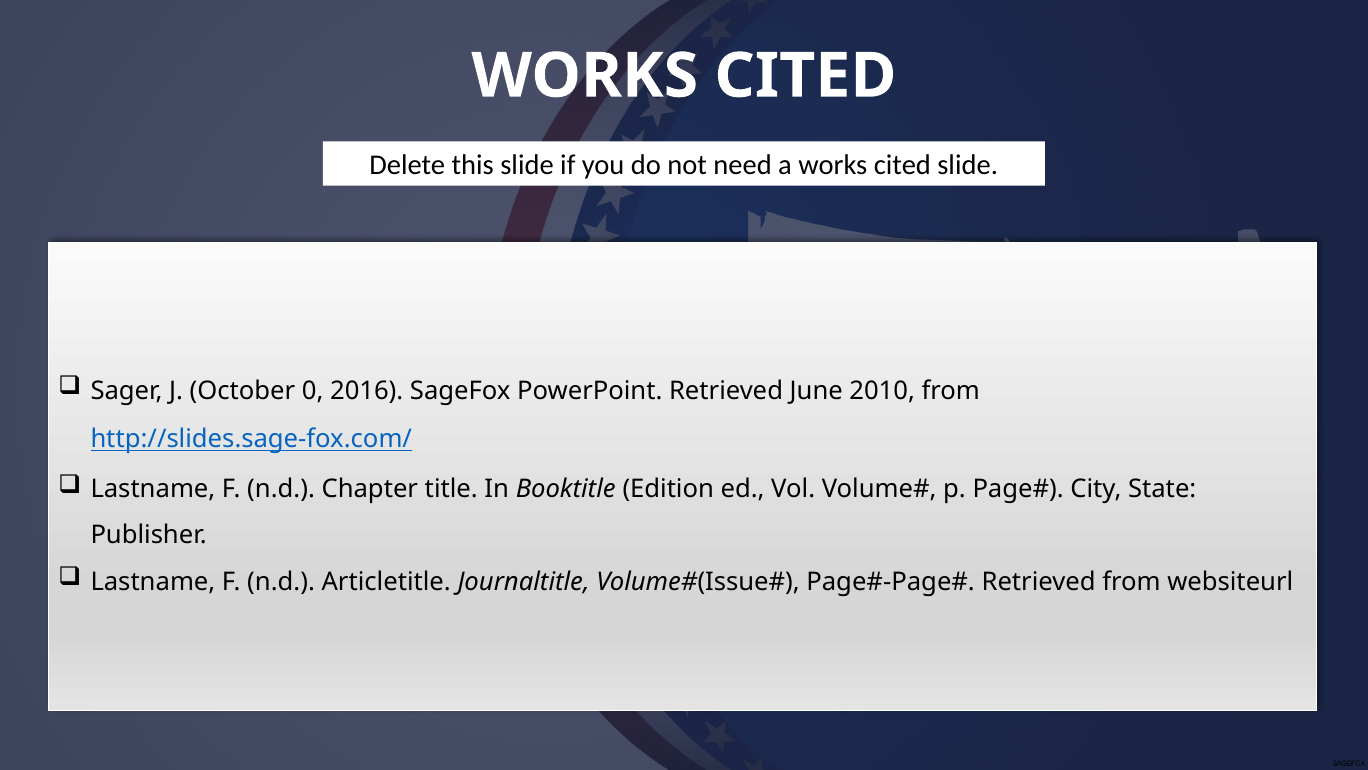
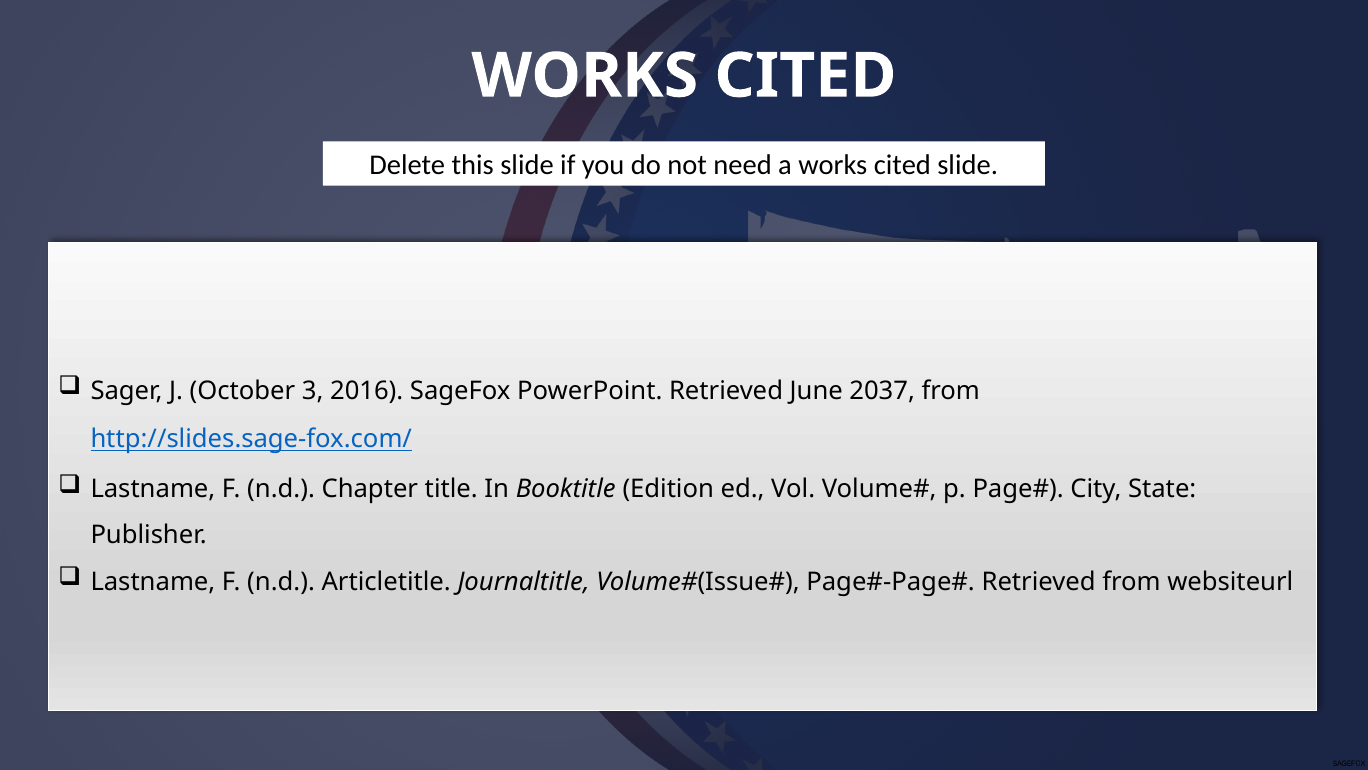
0: 0 -> 3
2010: 2010 -> 2037
